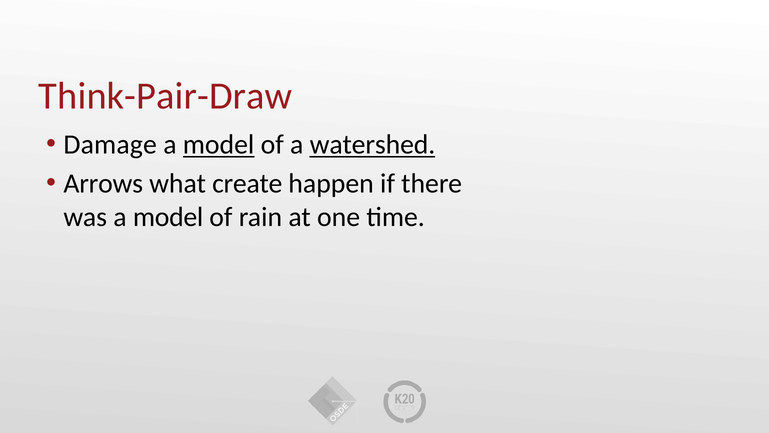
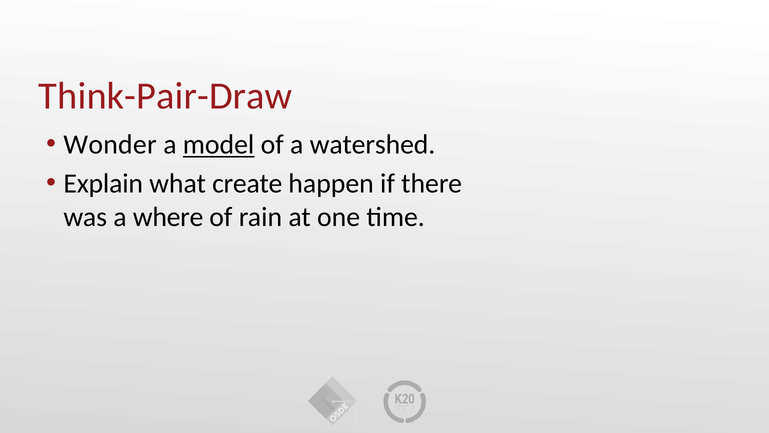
Damage: Damage -> Wonder
watershed underline: present -> none
Arrows: Arrows -> Explain
was a model: model -> where
